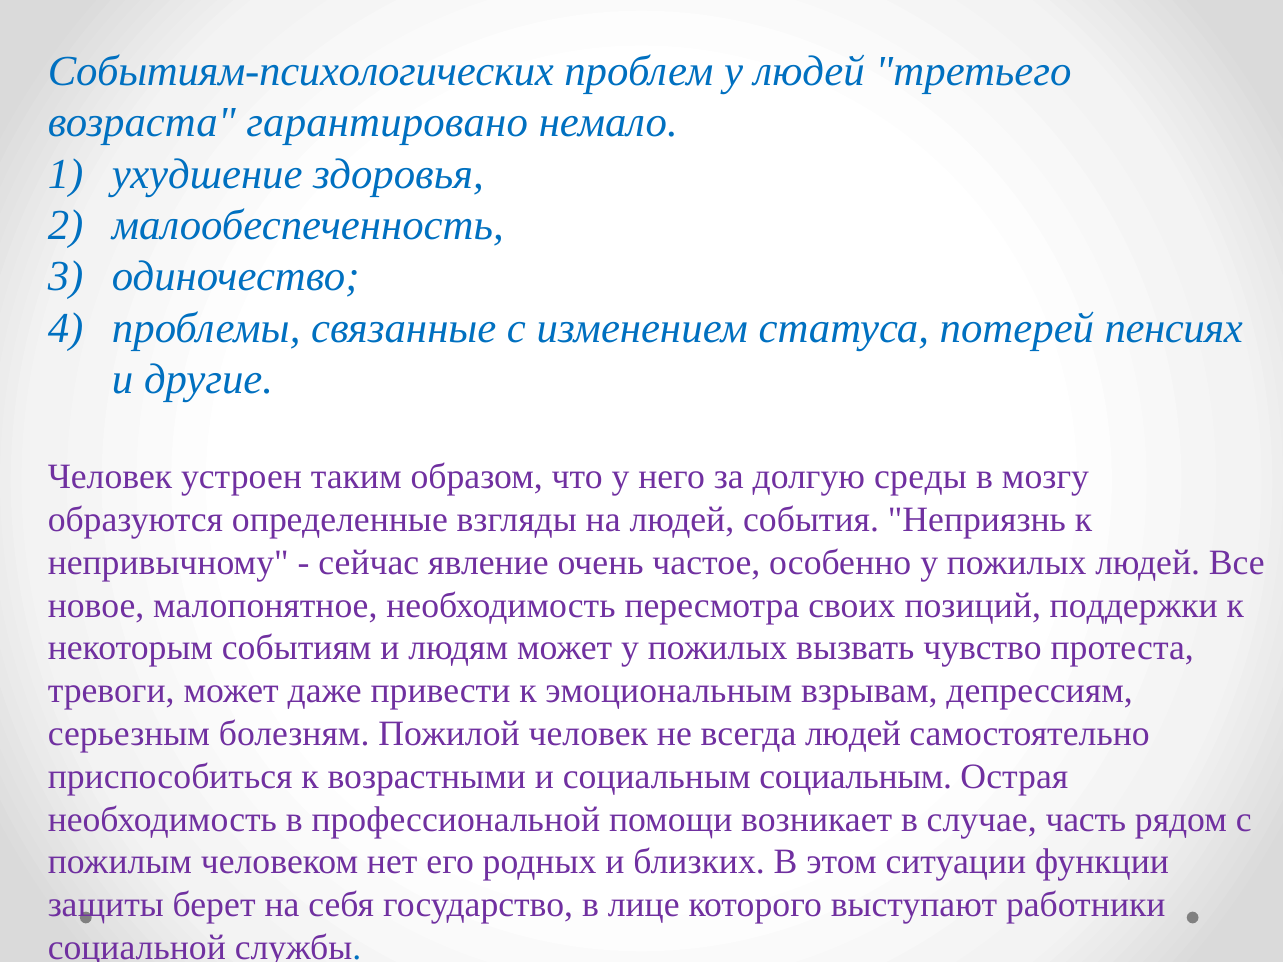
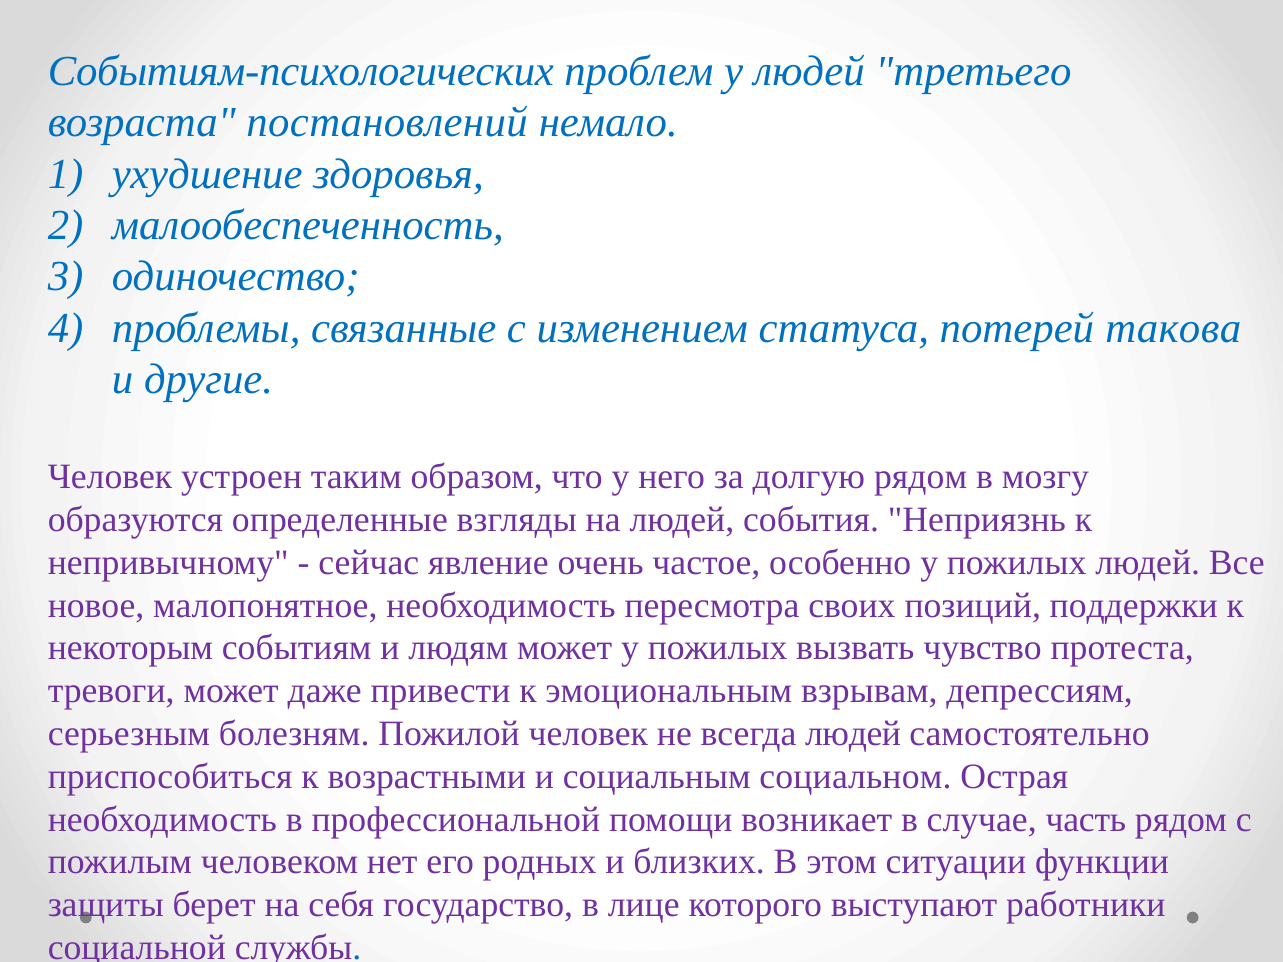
гарантировано: гарантировано -> постановлений
пенсиях: пенсиях -> такова
долгую среды: среды -> рядом
социальным социальным: социальным -> социальном
